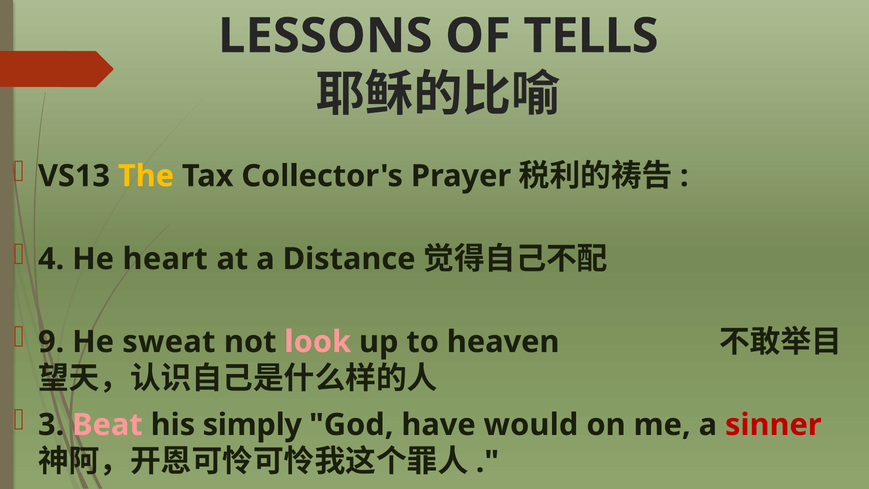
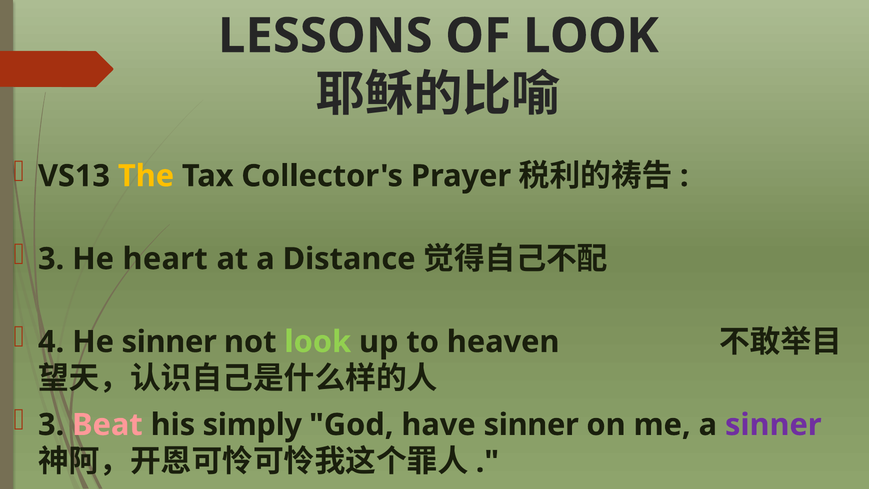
OF TELLS: TELLS -> LOOK
4 at (51, 259): 4 -> 3
9: 9 -> 4
He sweat: sweat -> sinner
look at (318, 342) colour: pink -> light green
have would: would -> sinner
sinner at (773, 425) colour: red -> purple
